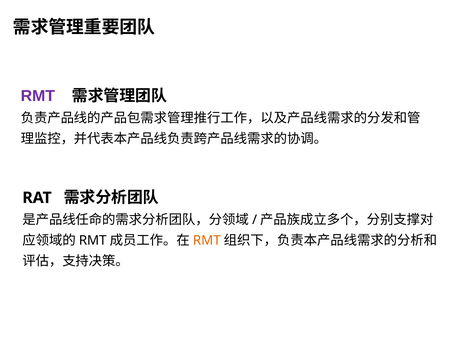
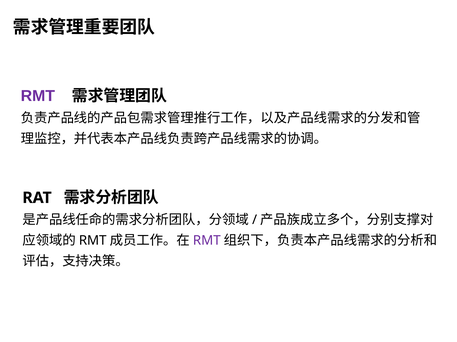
RMT at (207, 241) colour: orange -> purple
